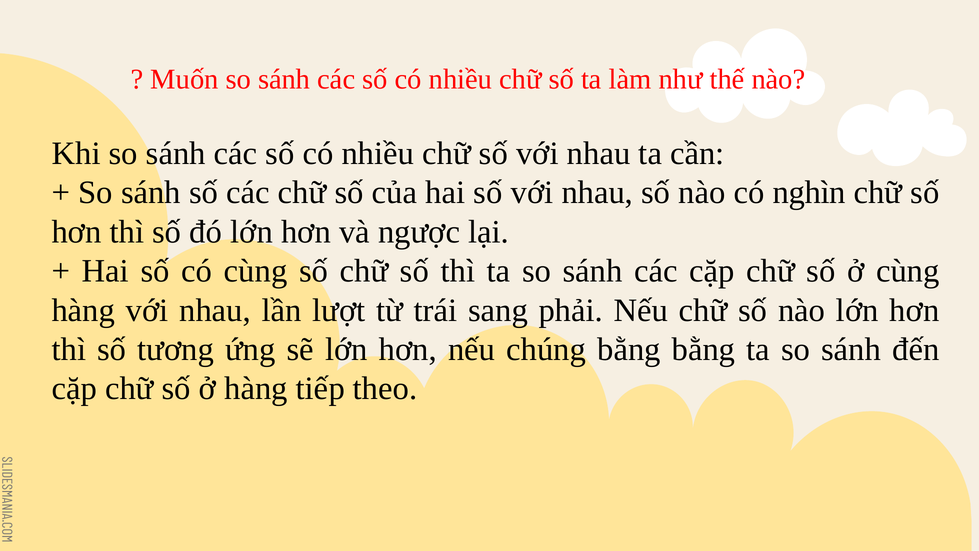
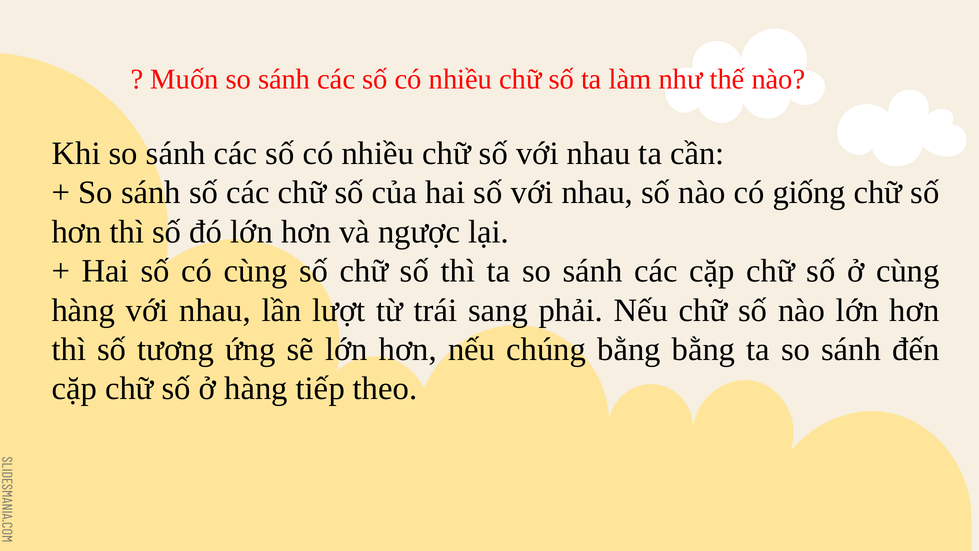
nghìn: nghìn -> giống
